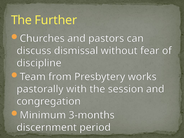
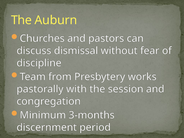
Further: Further -> Auburn
